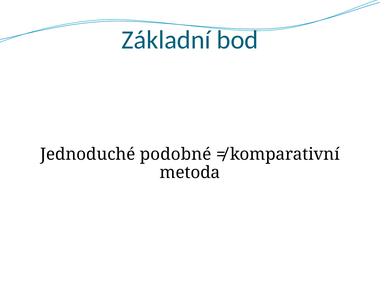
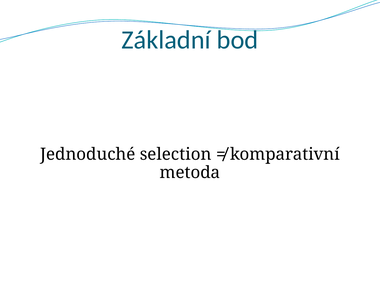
podobné: podobné -> selection
